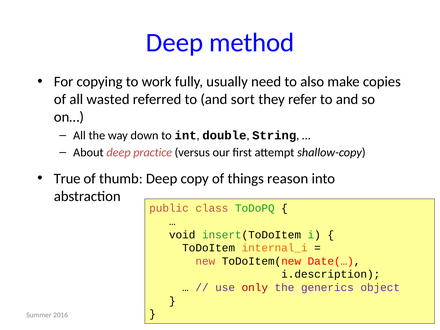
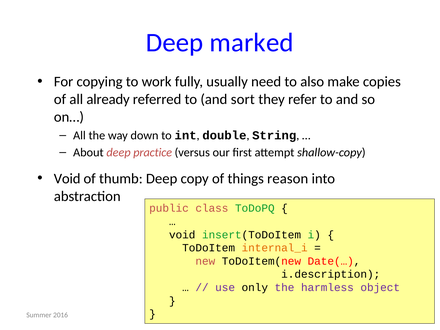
method: method -> marked
wasted: wasted -> already
True at (67, 179): True -> Void
only colour: red -> black
generics: generics -> harmless
